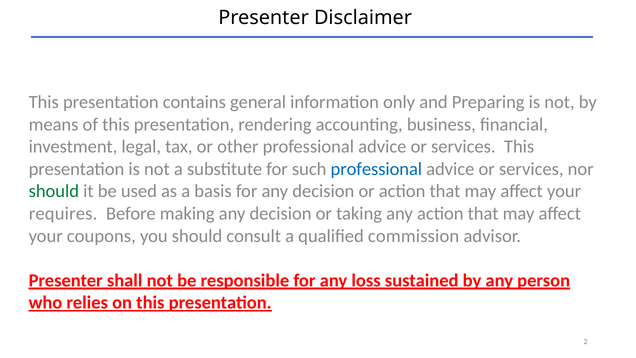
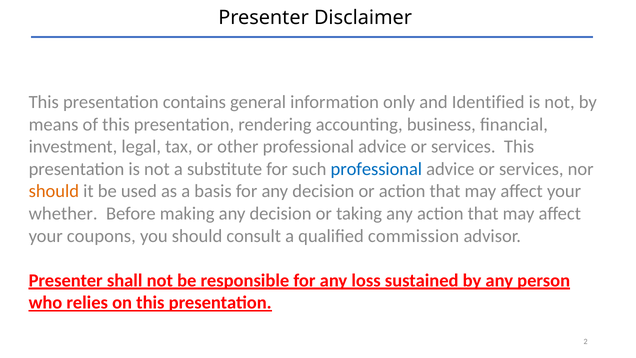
Preparing: Preparing -> Identified
should at (54, 191) colour: green -> orange
requires: requires -> whether
